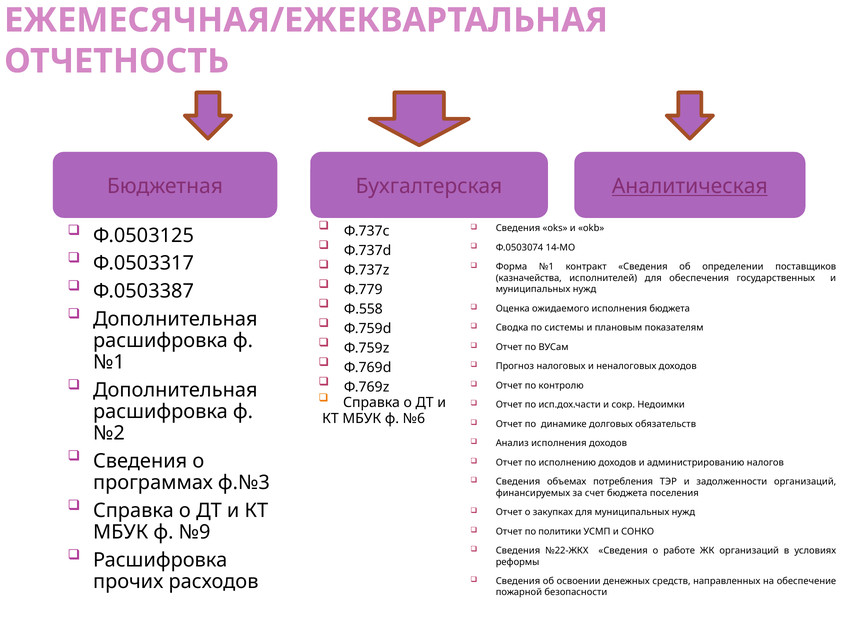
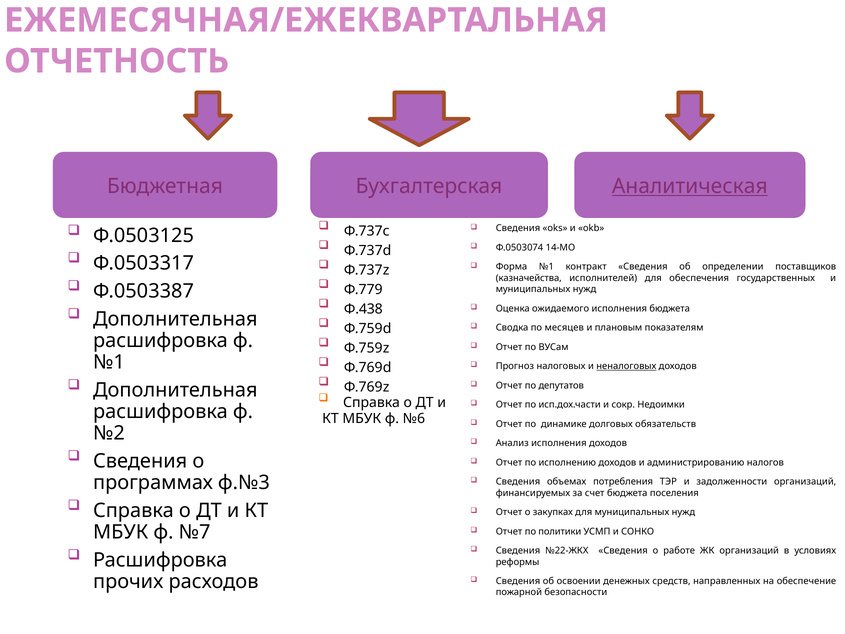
Ф.558: Ф.558 -> Ф.438
системы: системы -> месяцев
неналоговых underline: none -> present
контролю: контролю -> депутатов
№9: №9 -> №7
